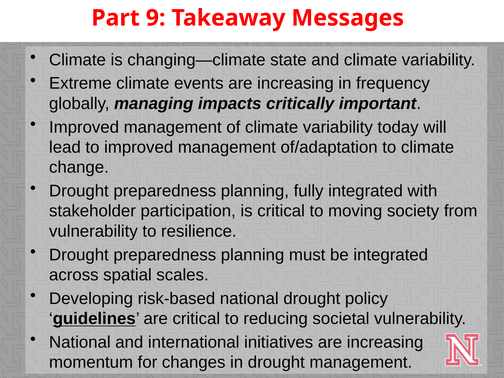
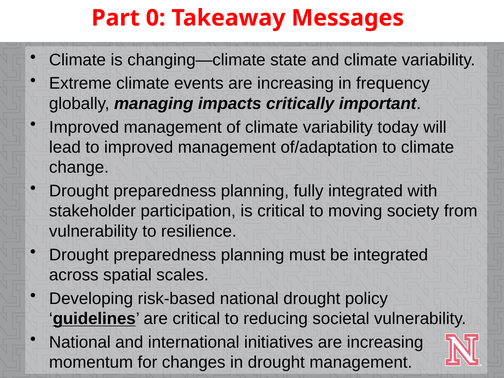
9: 9 -> 0
